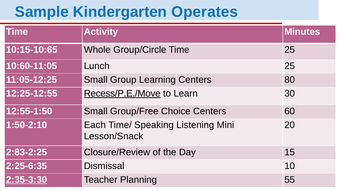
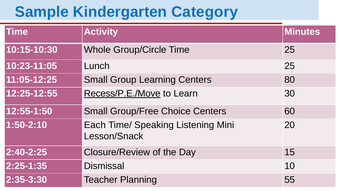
Operates: Operates -> Category
10:15-10:65: 10:15-10:65 -> 10:15-10:30
10:60-11:05: 10:60-11:05 -> 10:23-11:05
2:83-2:25: 2:83-2:25 -> 2:40-2:25
2:25-6:35: 2:25-6:35 -> 2:25-1:35
2:35-3:30 underline: present -> none
